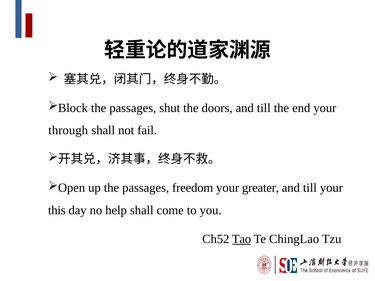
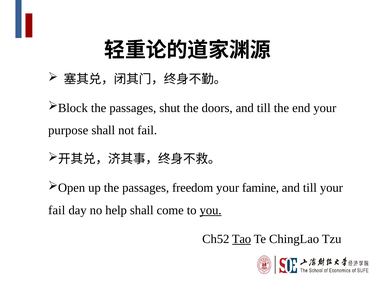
through: through -> purpose
greater: greater -> famine
this at (57, 210): this -> fail
you underline: none -> present
